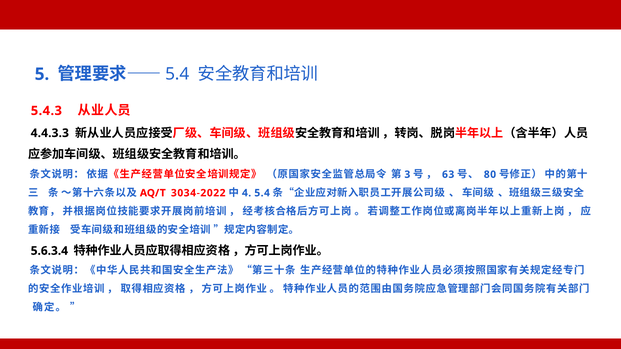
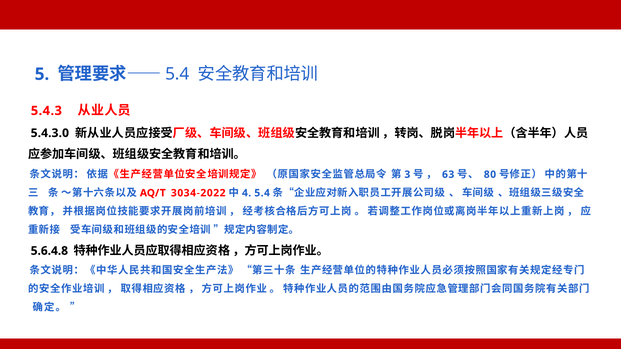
4.4.3.3: 4.4.3.3 -> 5.4.3.0
5.6.3.4: 5.6.3.4 -> 5.6.4.8
